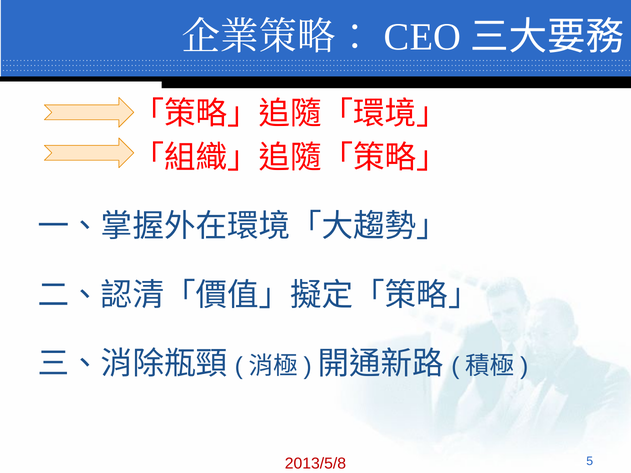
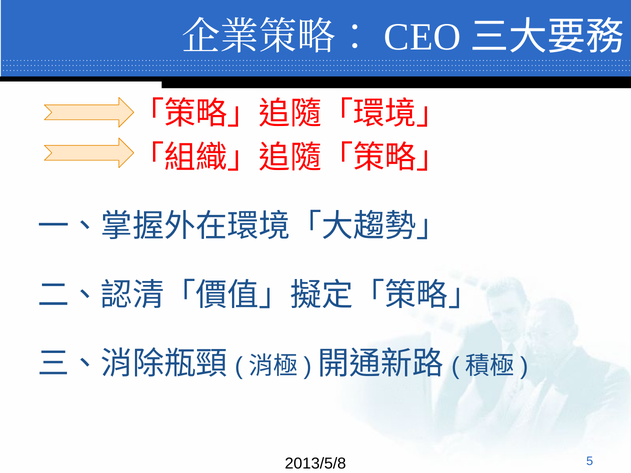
2013/5/8 colour: red -> black
